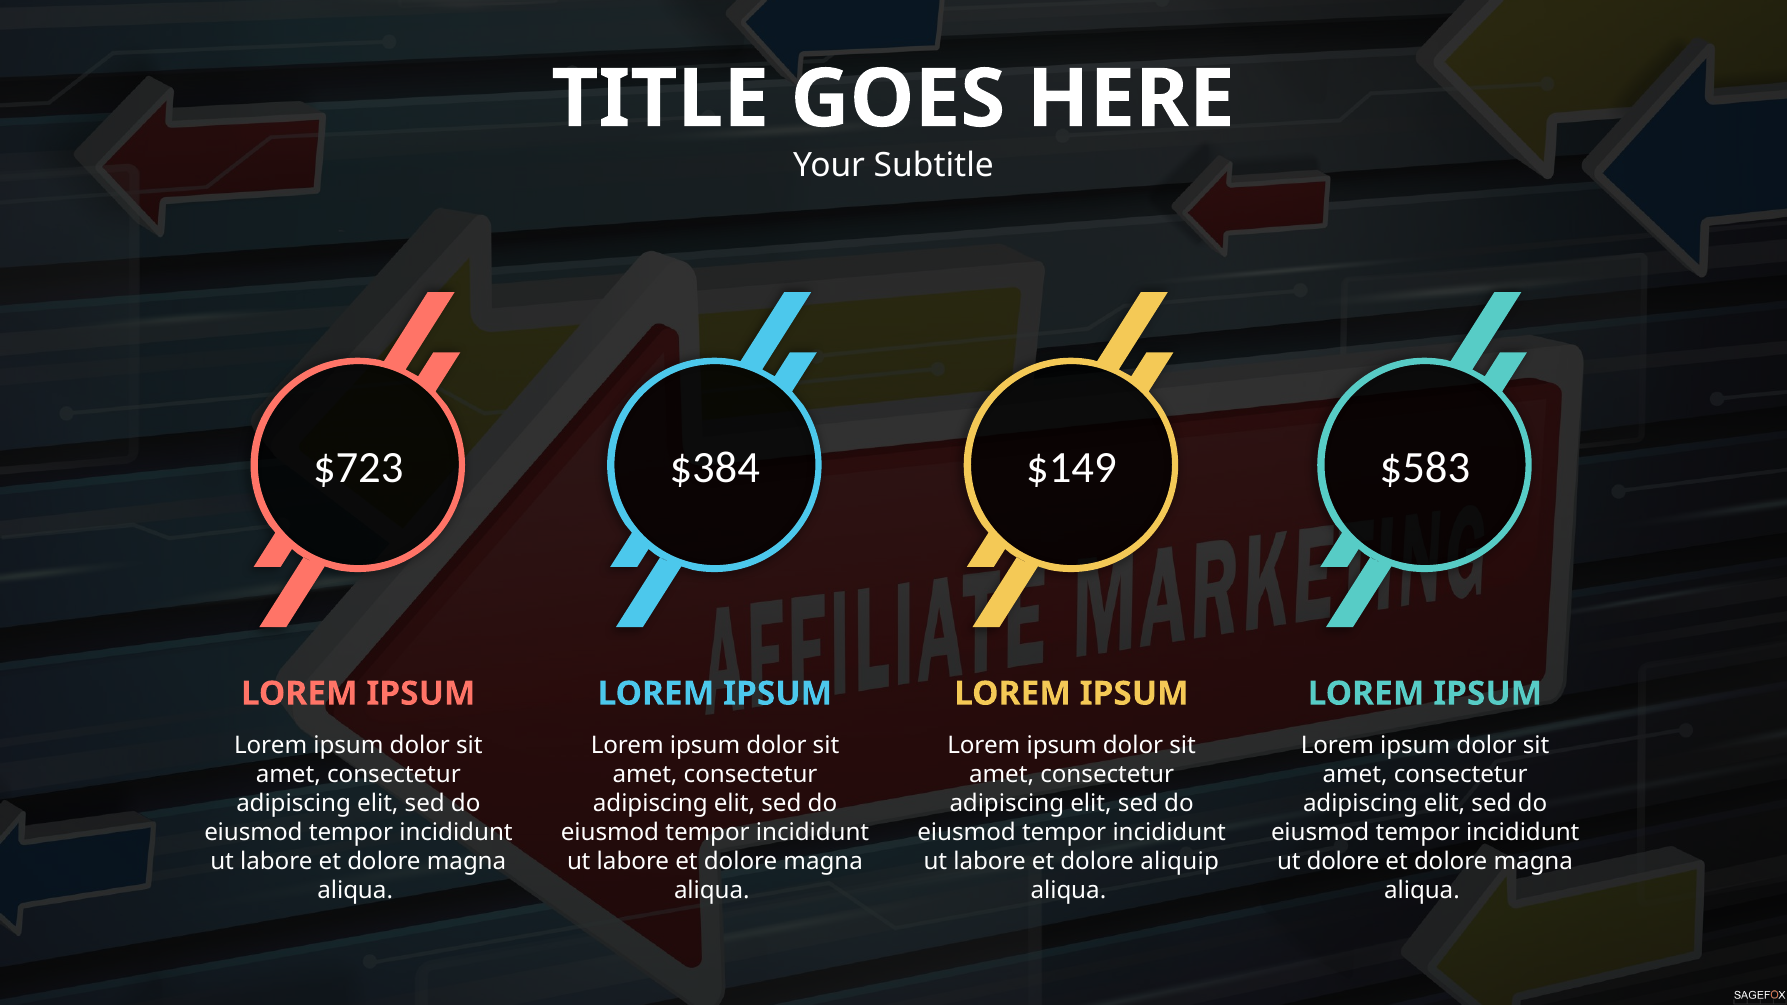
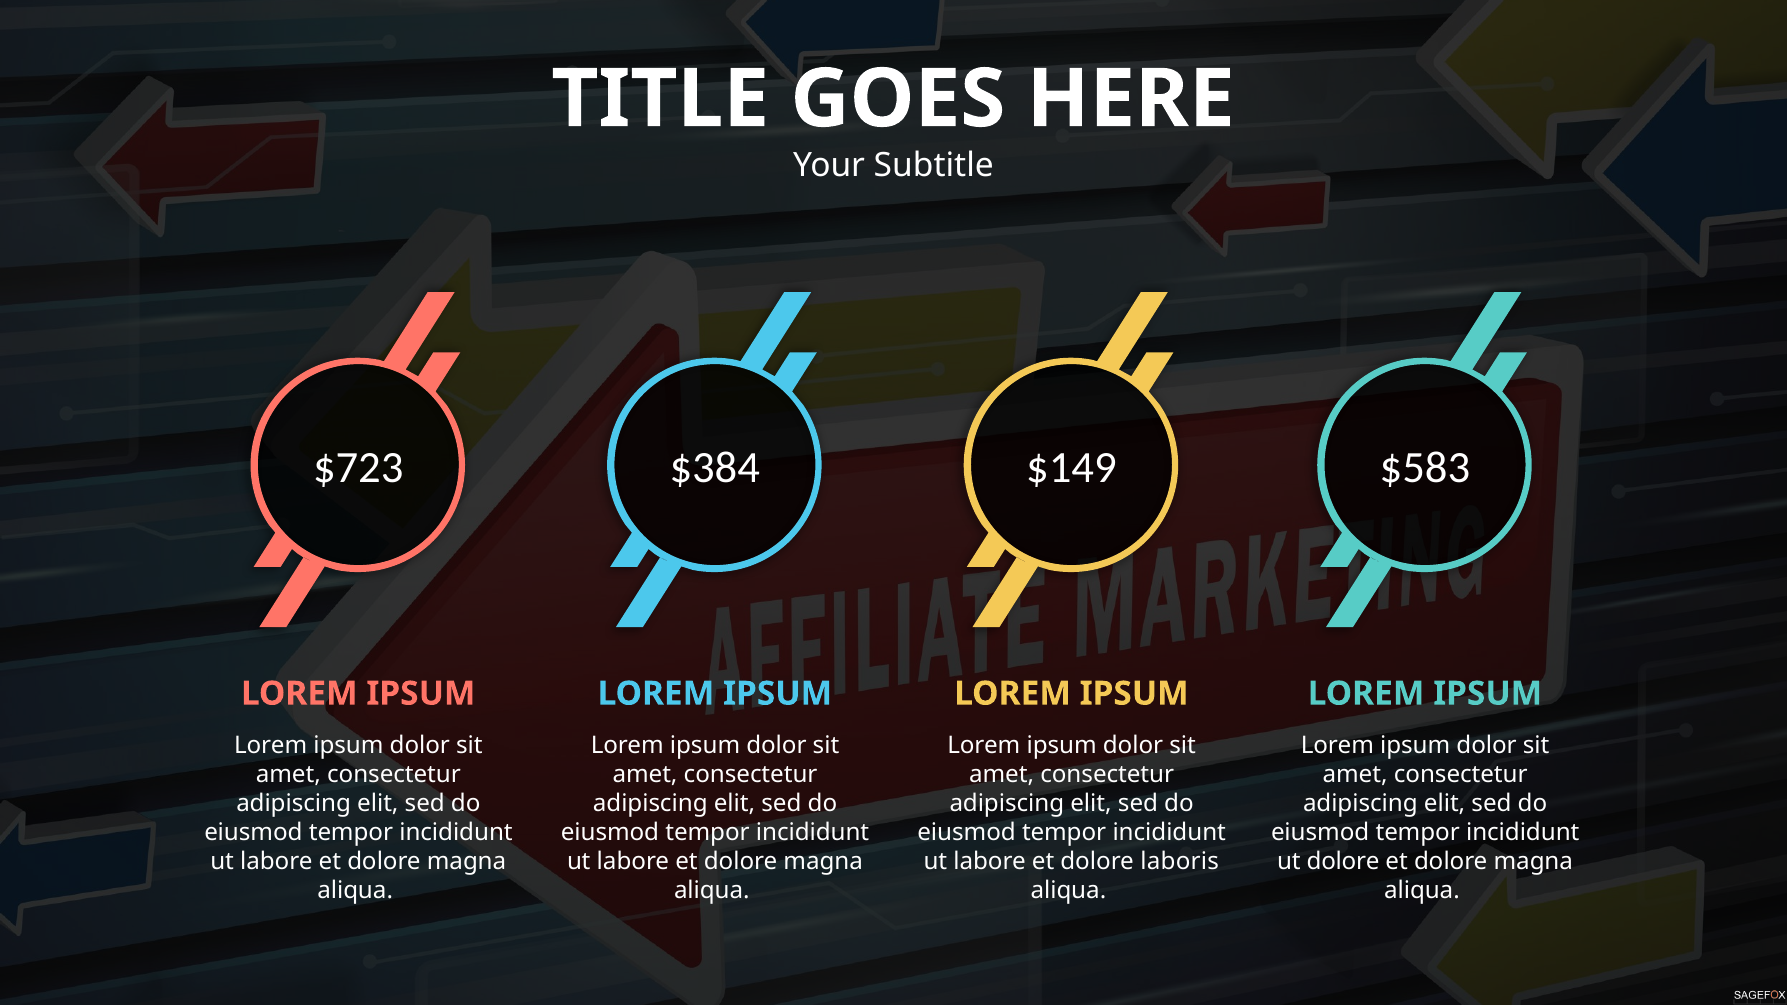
aliquip: aliquip -> laboris
